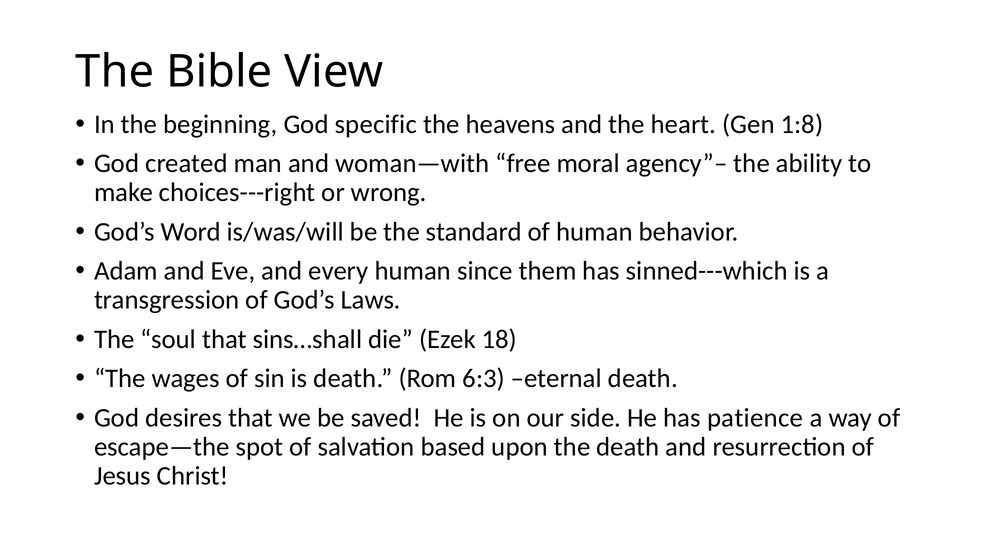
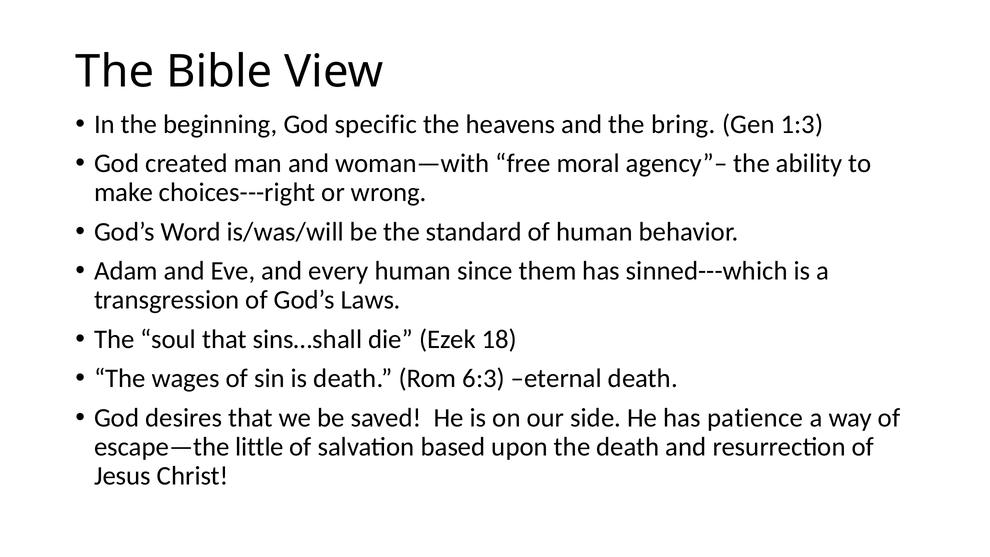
heart: heart -> bring
1:8: 1:8 -> 1:3
spot: spot -> little
